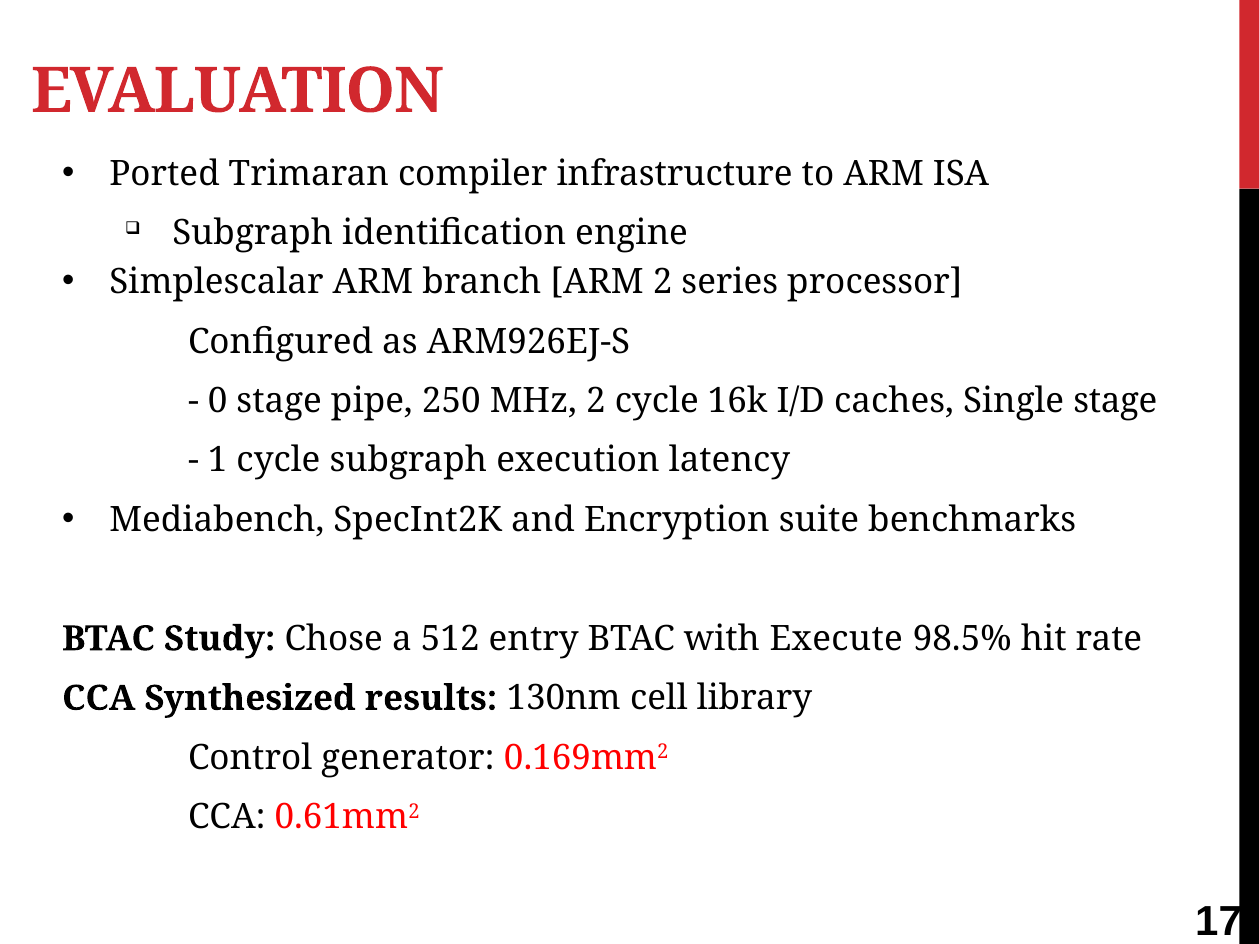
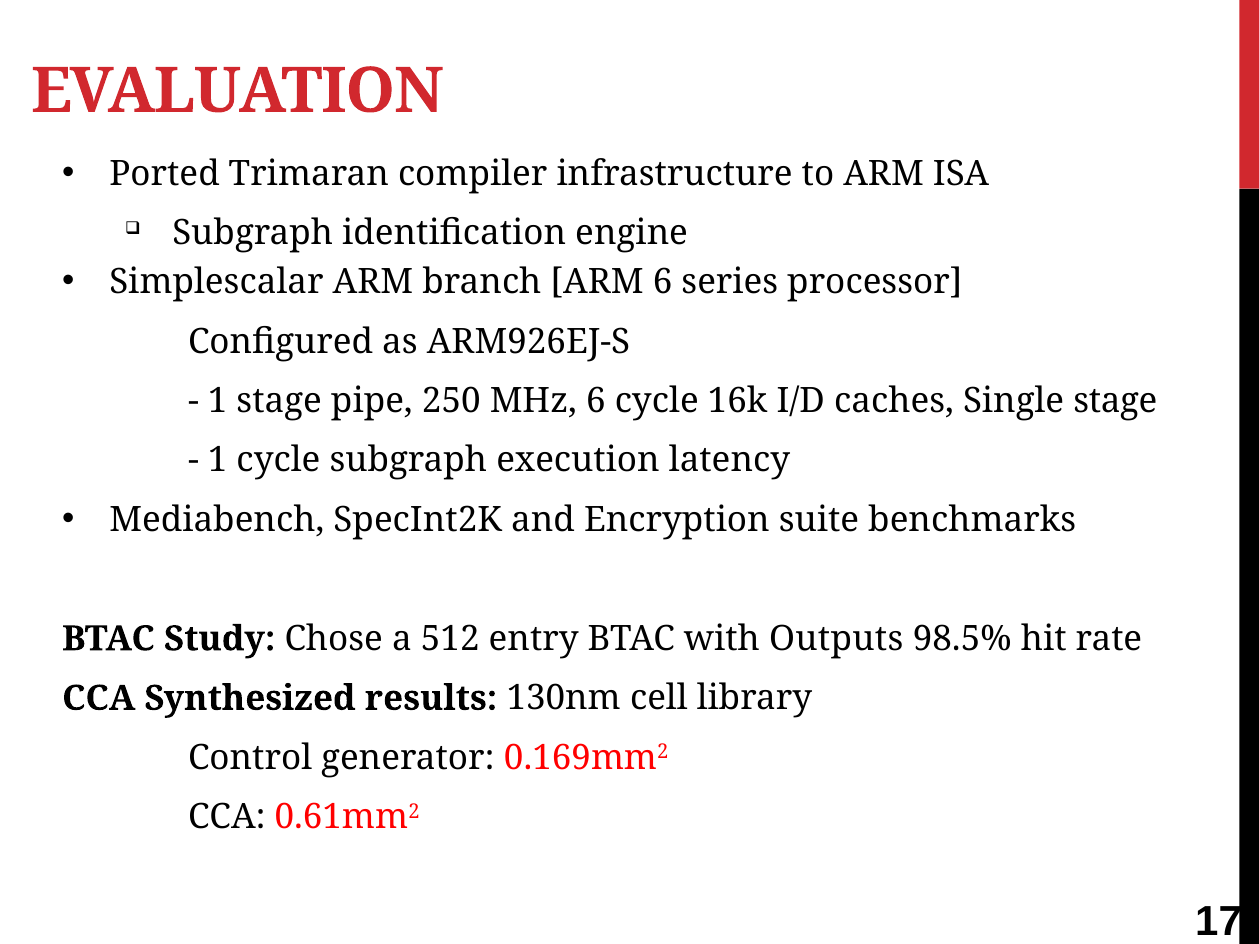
ARM 2: 2 -> 6
0 at (218, 401): 0 -> 1
MHz 2: 2 -> 6
Execute: Execute -> Outputs
